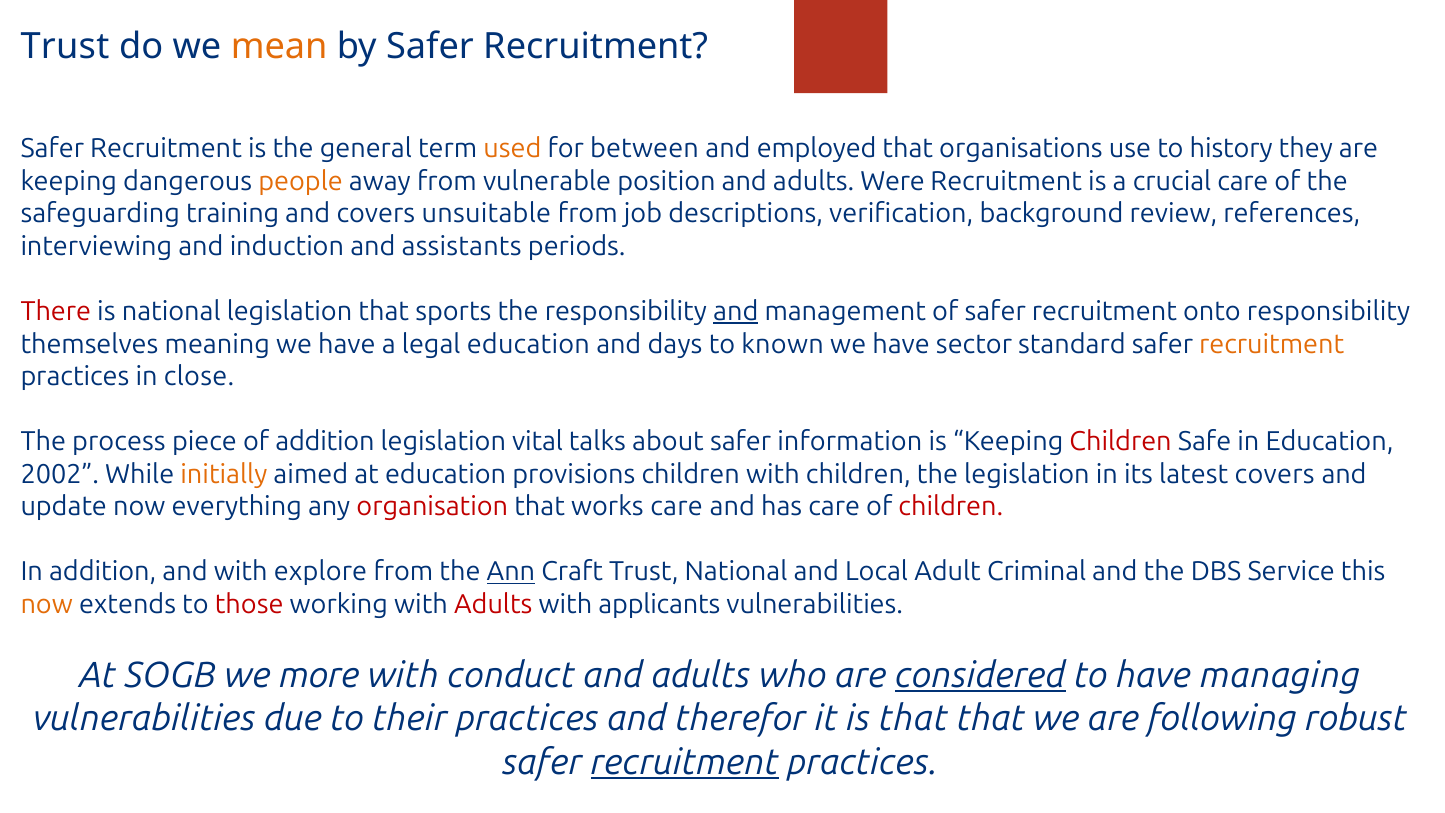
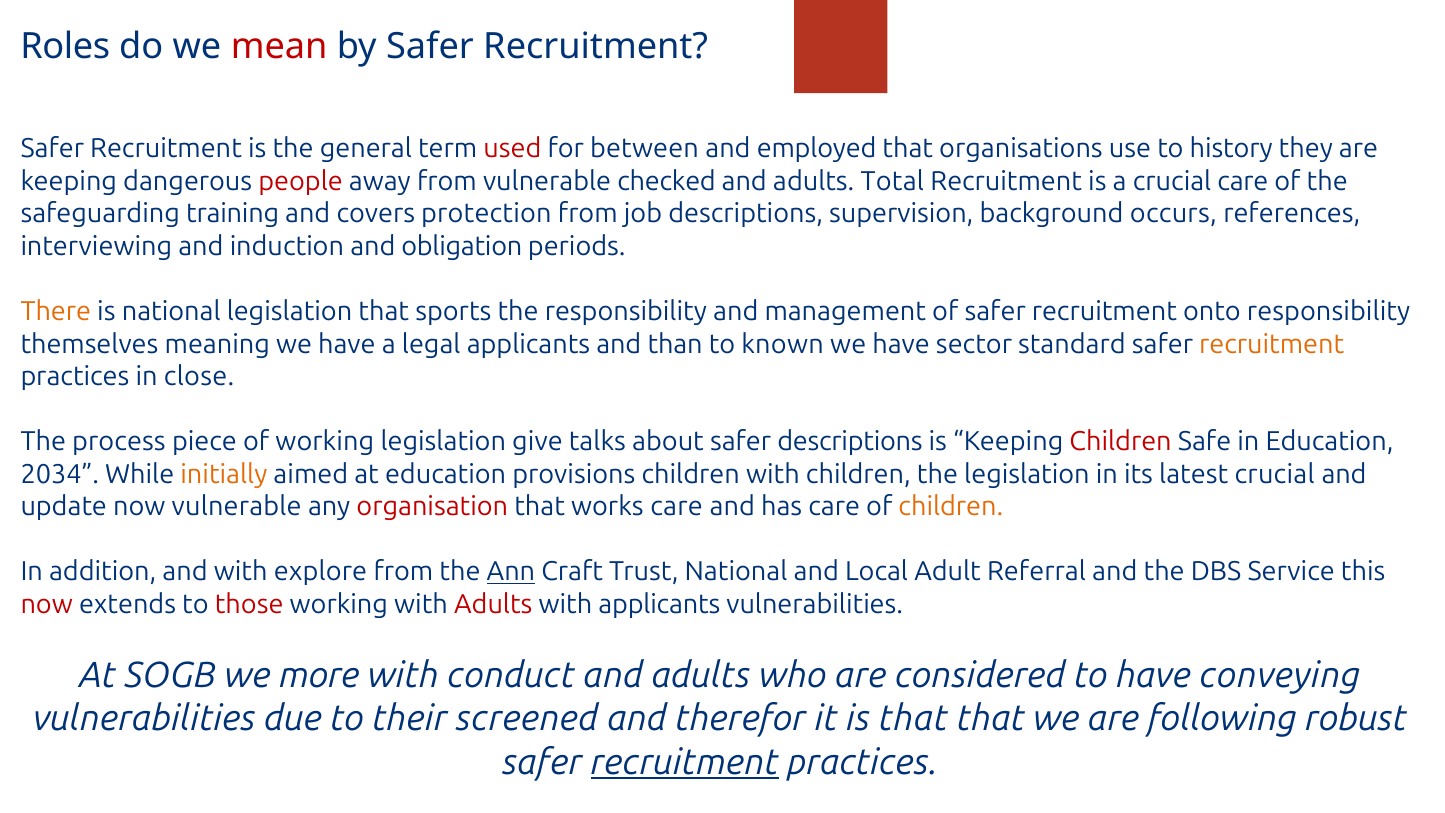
Trust at (65, 46): Trust -> Roles
mean colour: orange -> red
used colour: orange -> red
people colour: orange -> red
position: position -> checked
Were: Were -> Total
unsuitable: unsuitable -> protection
verification: verification -> supervision
review: review -> occurs
assistants: assistants -> obligation
There colour: red -> orange
and at (736, 312) underline: present -> none
legal education: education -> applicants
days: days -> than
of addition: addition -> working
vital: vital -> give
safer information: information -> descriptions
2002: 2002 -> 2034
latest covers: covers -> crucial
now everything: everything -> vulnerable
children at (951, 507) colour: red -> orange
Criminal: Criminal -> Referral
now at (47, 604) colour: orange -> red
considered underline: present -> none
managing: managing -> conveying
their practices: practices -> screened
